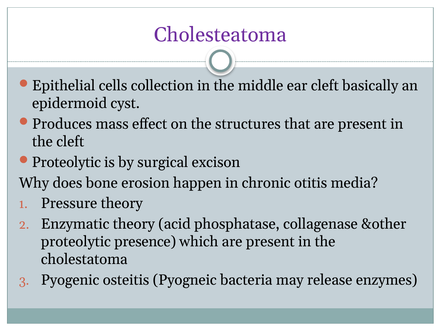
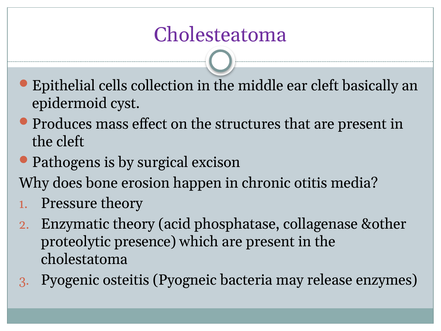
Proteolytic at (66, 162): Proteolytic -> Pathogens
